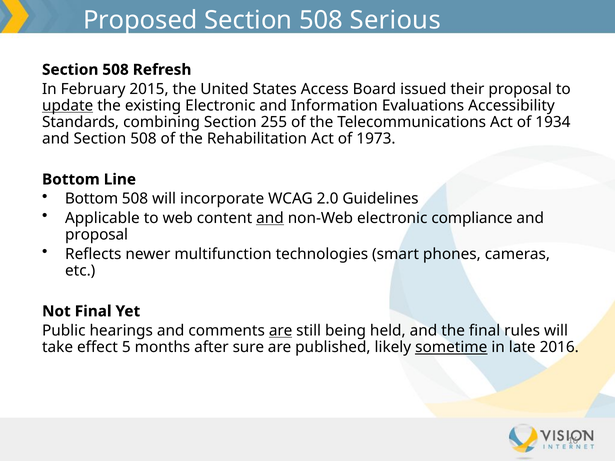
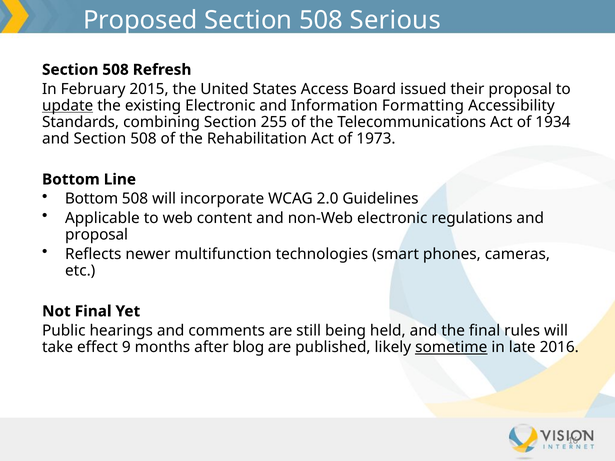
Evaluations: Evaluations -> Formatting
and at (270, 218) underline: present -> none
compliance: compliance -> regulations
are at (281, 331) underline: present -> none
5: 5 -> 9
sure: sure -> blog
